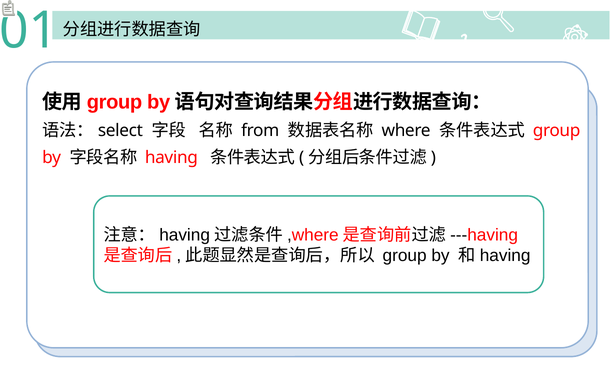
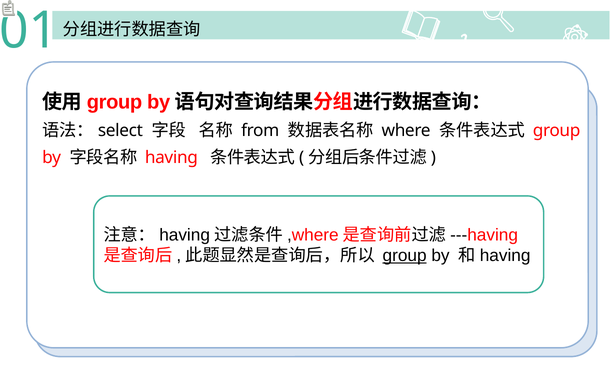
group at (405, 256) underline: none -> present
